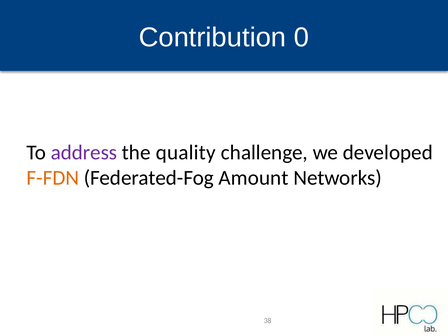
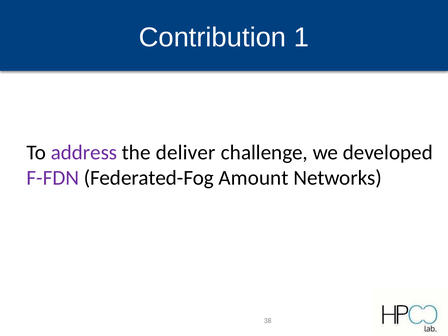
0: 0 -> 1
quality: quality -> deliver
F-FDN colour: orange -> purple
